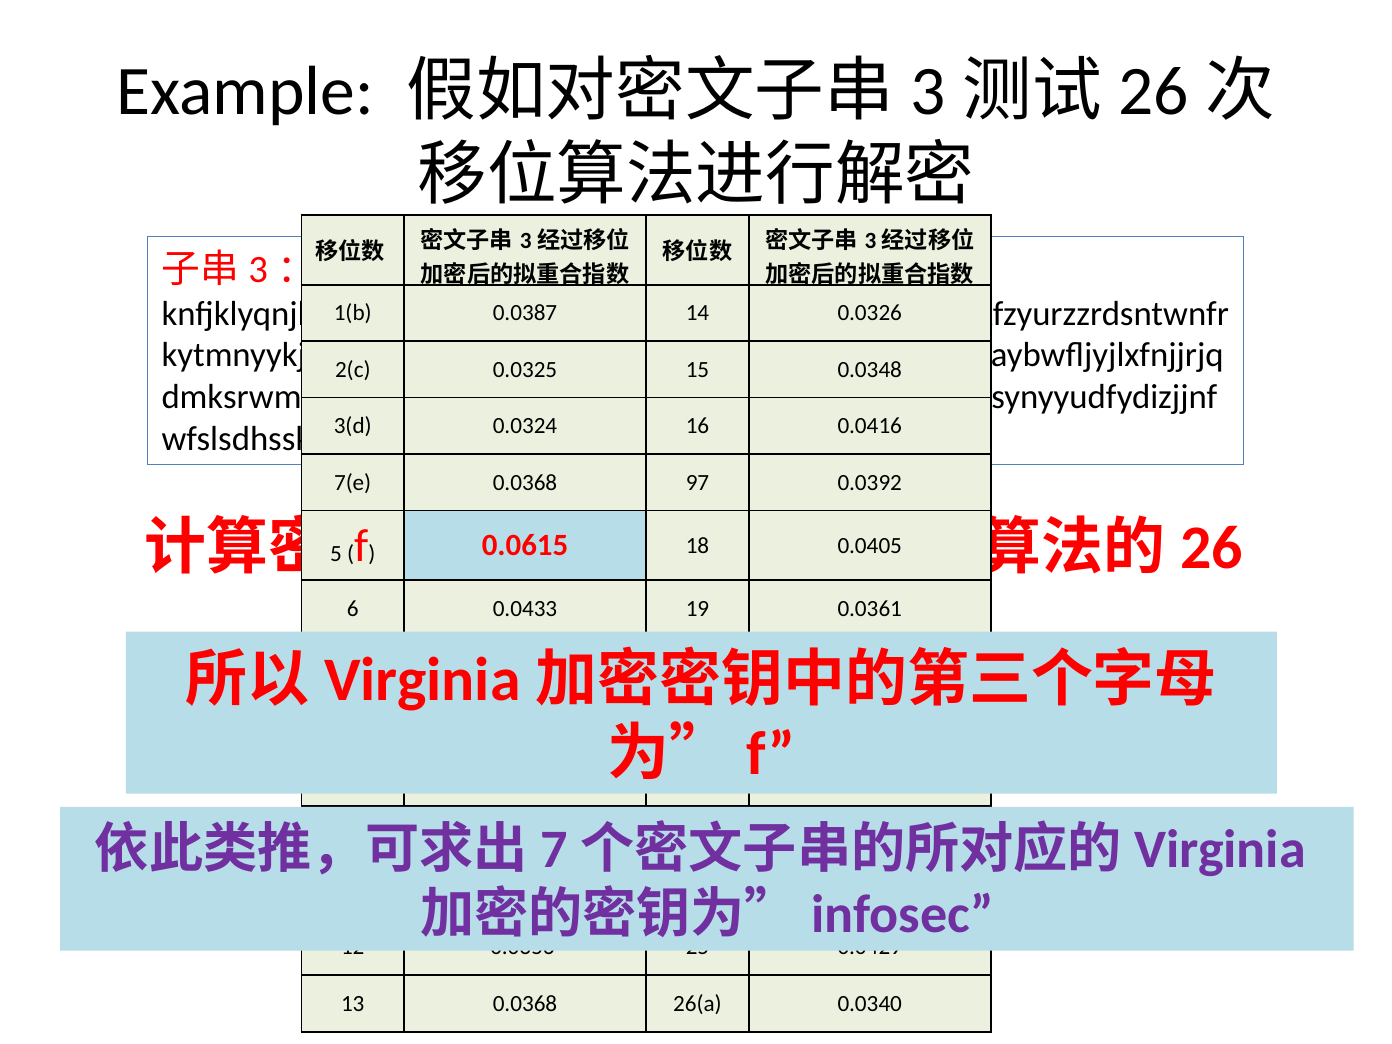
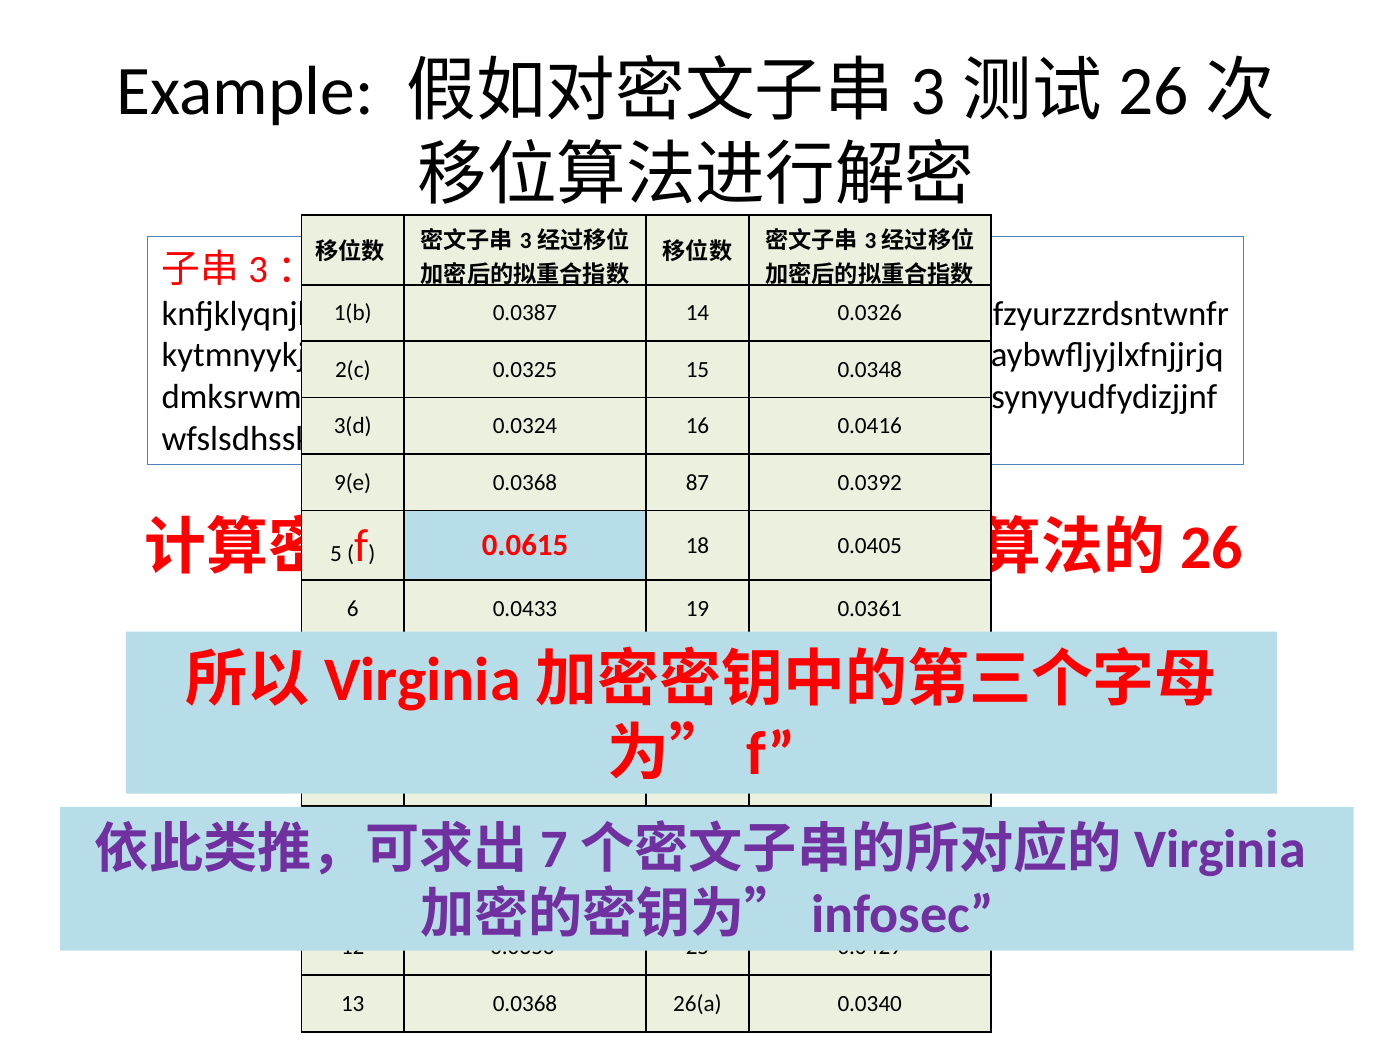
7(e: 7(e -> 9(e
97: 97 -> 87
